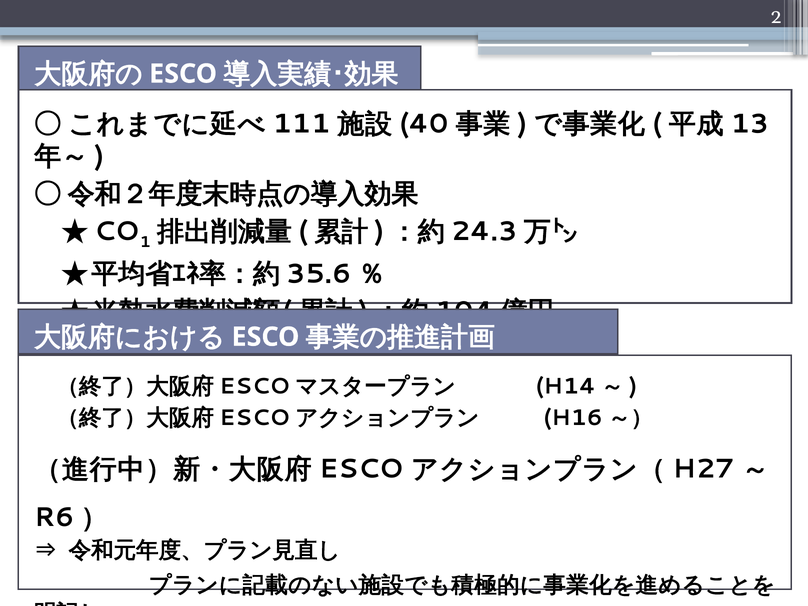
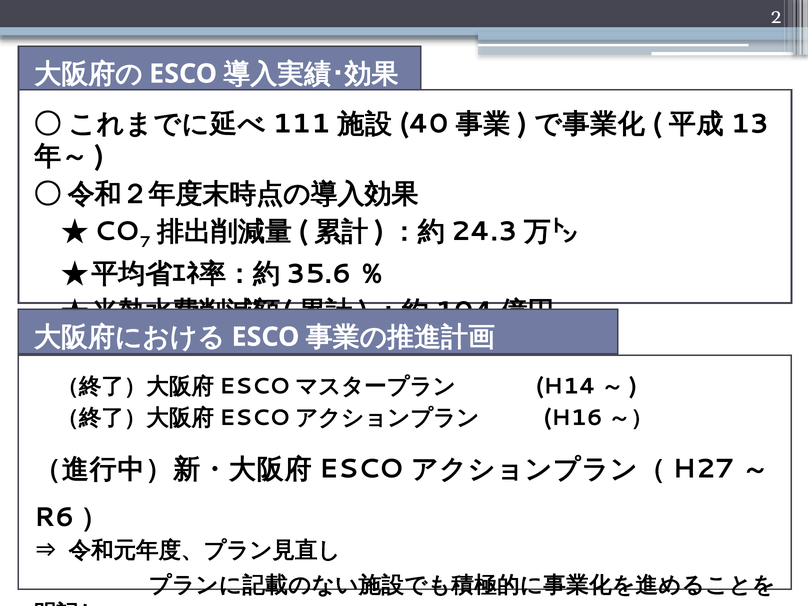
1: 1 -> 7
